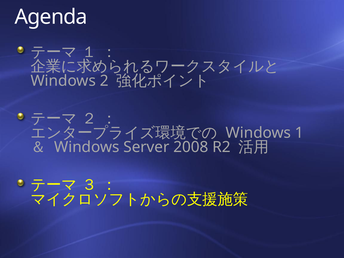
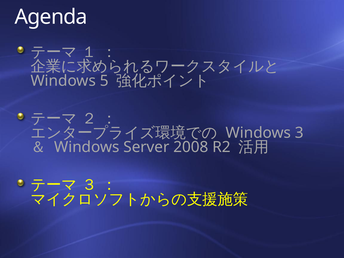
2: 2 -> 5
1: 1 -> 3
